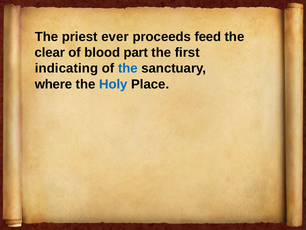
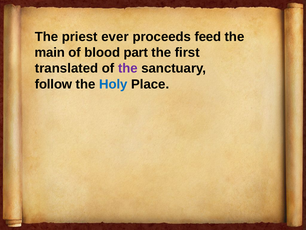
clear: clear -> main
indicating: indicating -> translated
the at (128, 68) colour: blue -> purple
where: where -> follow
